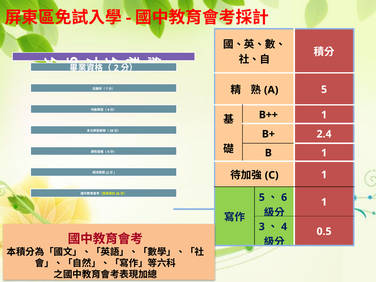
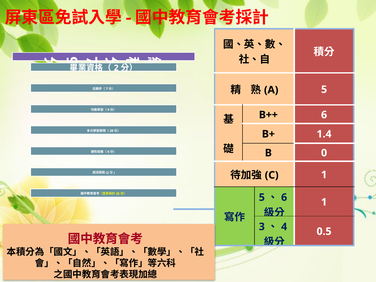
B++ 1: 1 -> 6
2.4: 2.4 -> 1.4
B 1: 1 -> 0
